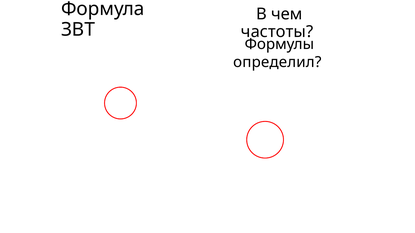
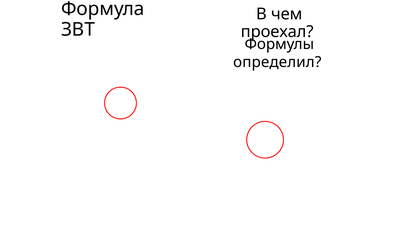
частоты: частоты -> проехал
